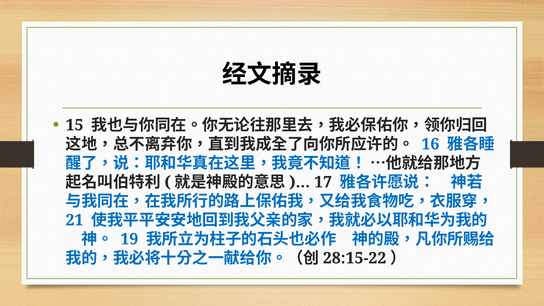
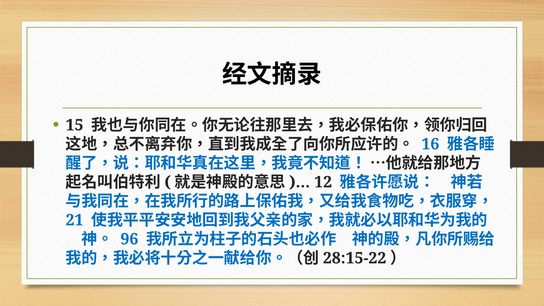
17: 17 -> 12
19: 19 -> 96
